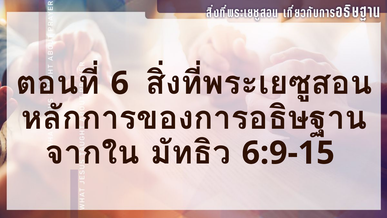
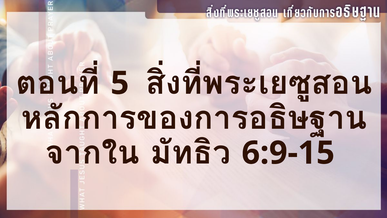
6: 6 -> 5
